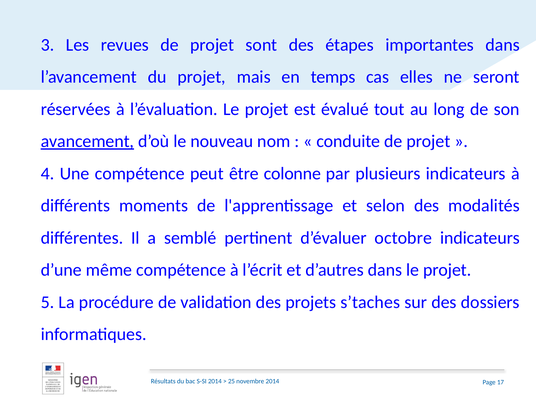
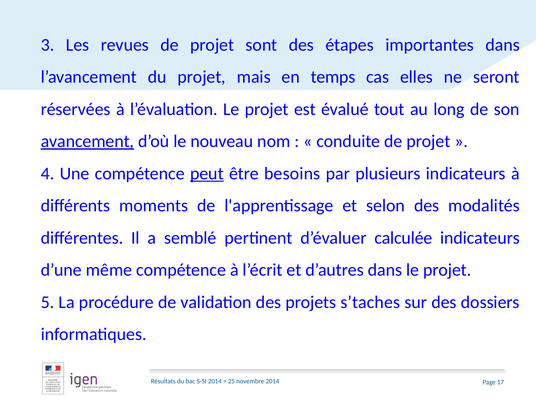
peut underline: none -> present
colonne: colonne -> besoins
octobre: octobre -> calculée
